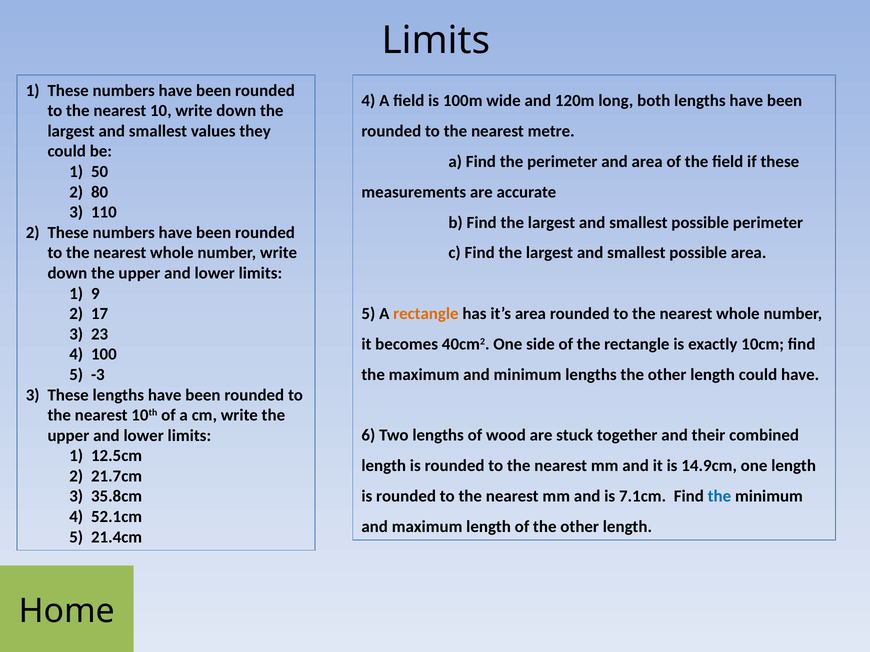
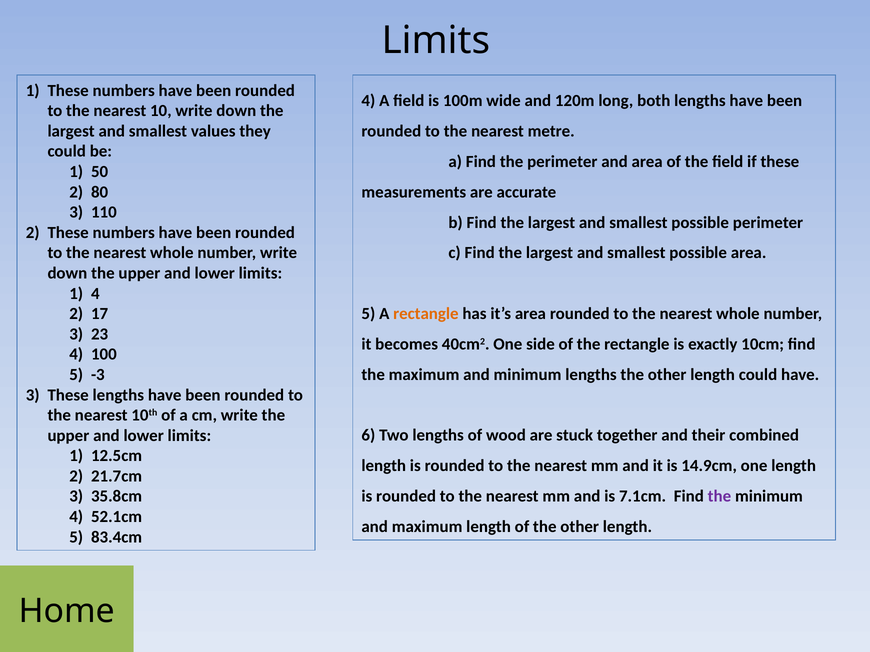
9 at (95, 294): 9 -> 4
the at (719, 497) colour: blue -> purple
21.4cm: 21.4cm -> 83.4cm
